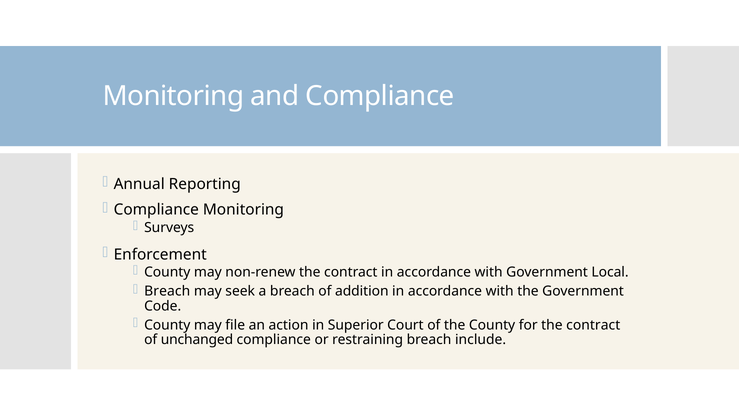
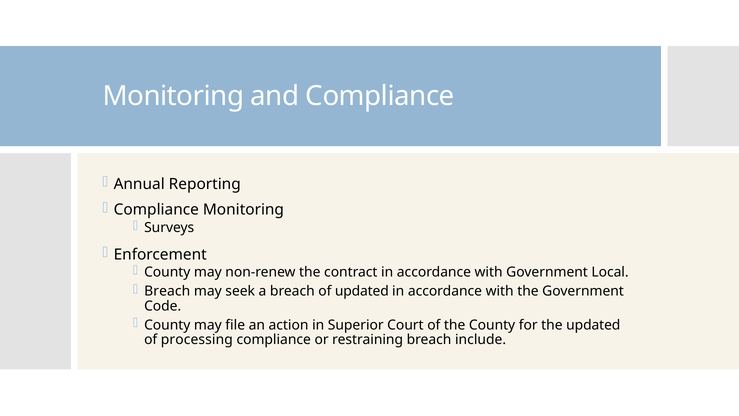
of addition: addition -> updated
for the contract: contract -> updated
unchanged: unchanged -> processing
